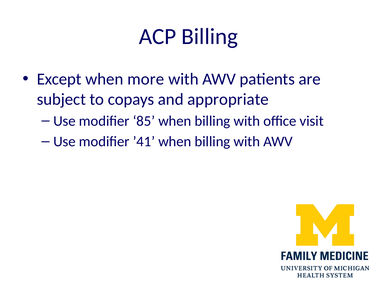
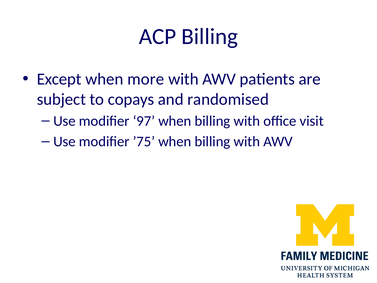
appropriate: appropriate -> randomised
85: 85 -> 97
’41: ’41 -> ’75
